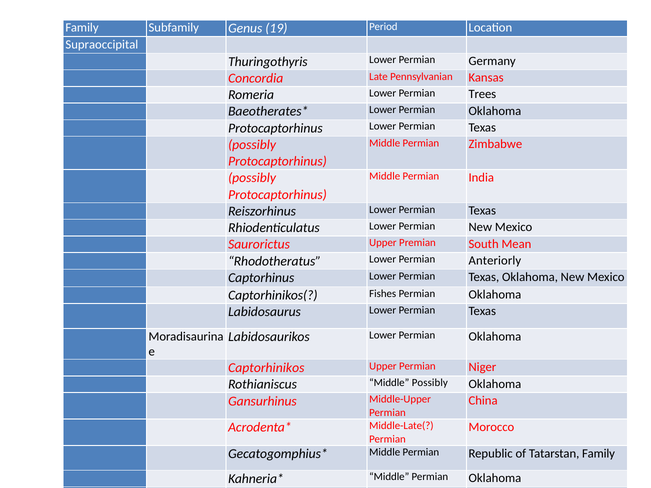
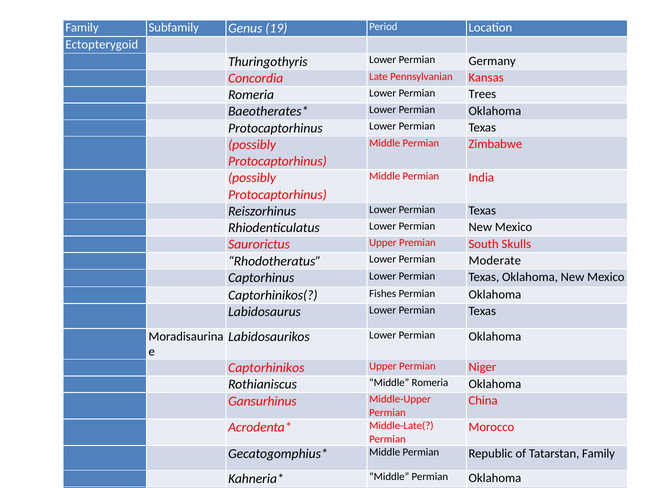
Supraoccipital: Supraoccipital -> Ectopterygoid
Mean: Mean -> Skulls
Anteriorly: Anteriorly -> Moderate
Middle Possibly: Possibly -> Romeria
